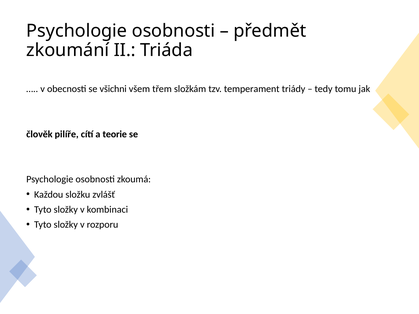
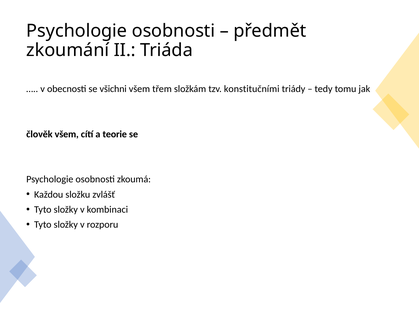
temperament: temperament -> konstitučními
člověk pilíře: pilíře -> všem
